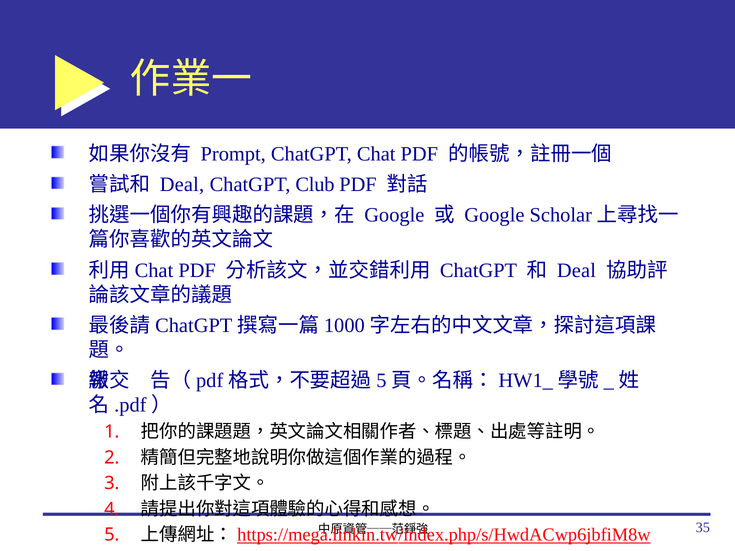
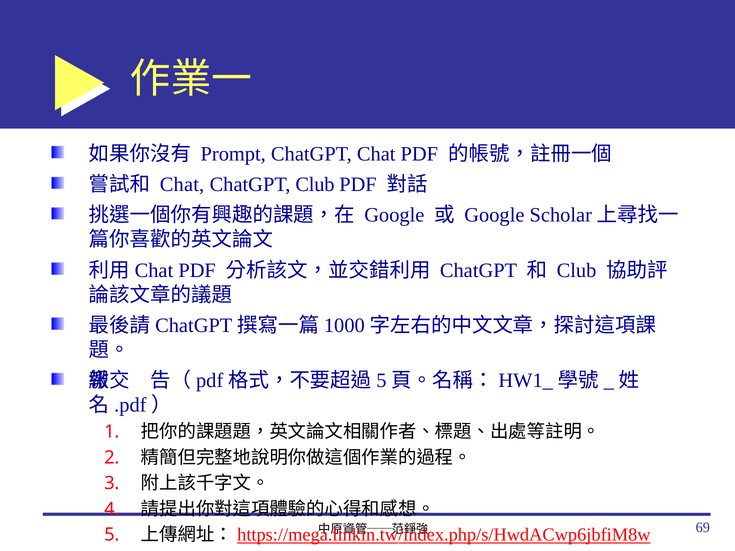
Deal at (182, 185): Deal -> Chat
Deal at (576, 271): Deal -> Club
35: 35 -> 69
